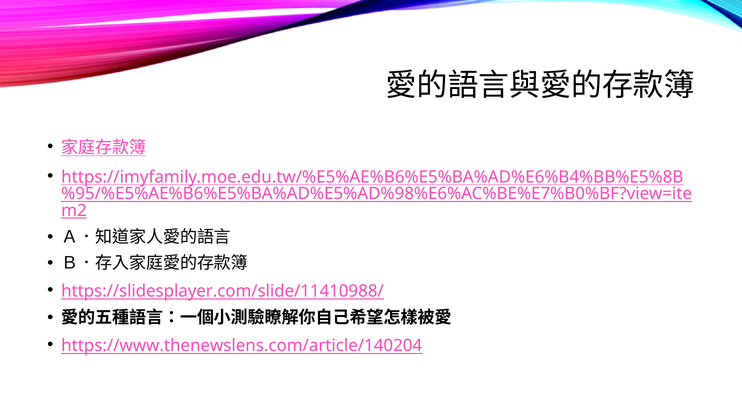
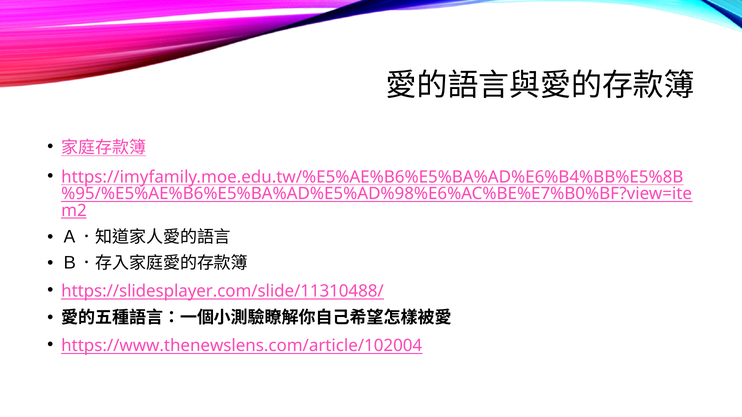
https://slidesplayer.com/slide/11410988/: https://slidesplayer.com/slide/11410988/ -> https://slidesplayer.com/slide/11310488/
https://www.thenewslens.com/article/140204: https://www.thenewslens.com/article/140204 -> https://www.thenewslens.com/article/102004
